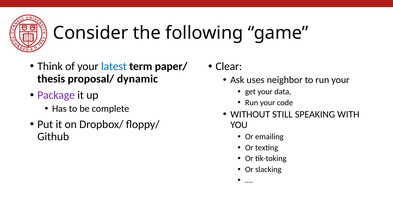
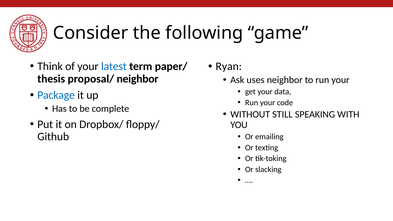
Clear: Clear -> Ryan
proposal/ dynamic: dynamic -> neighbor
Package colour: purple -> blue
